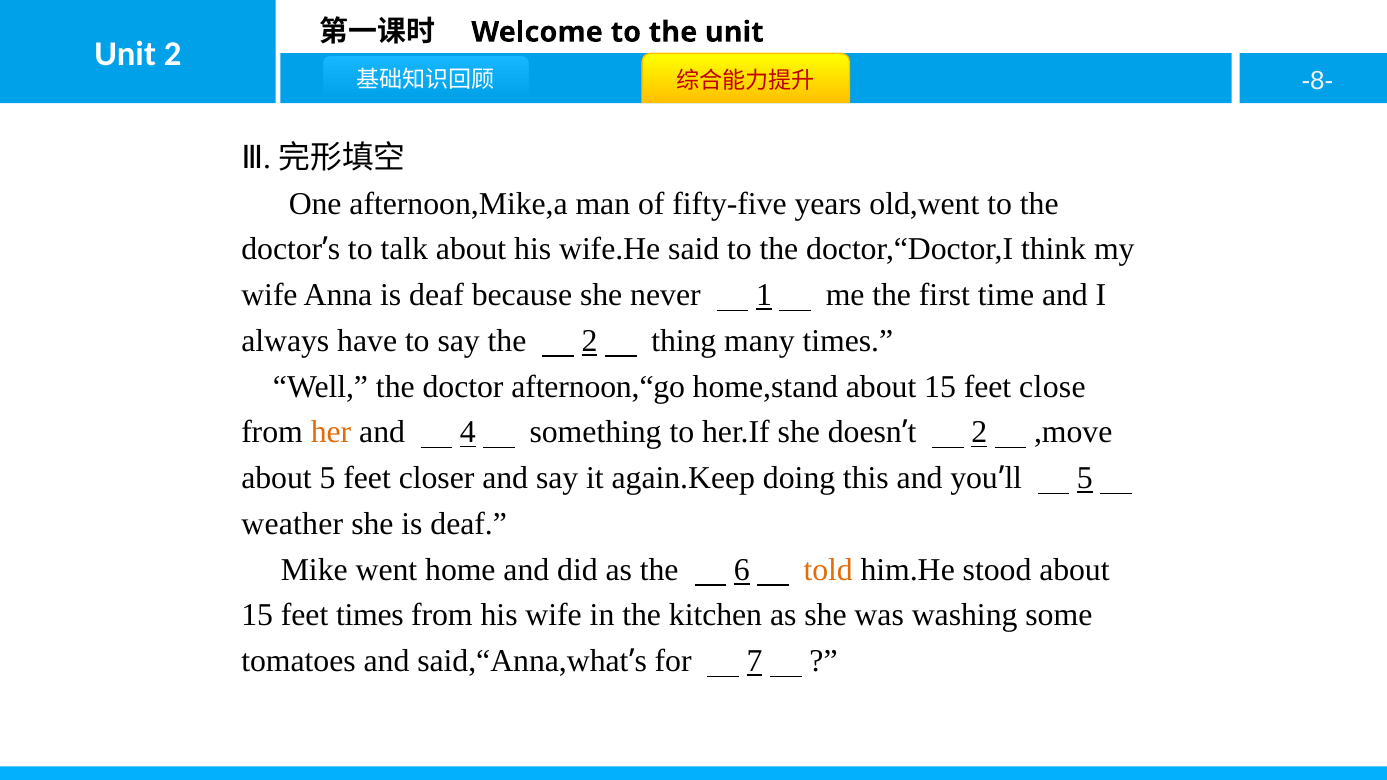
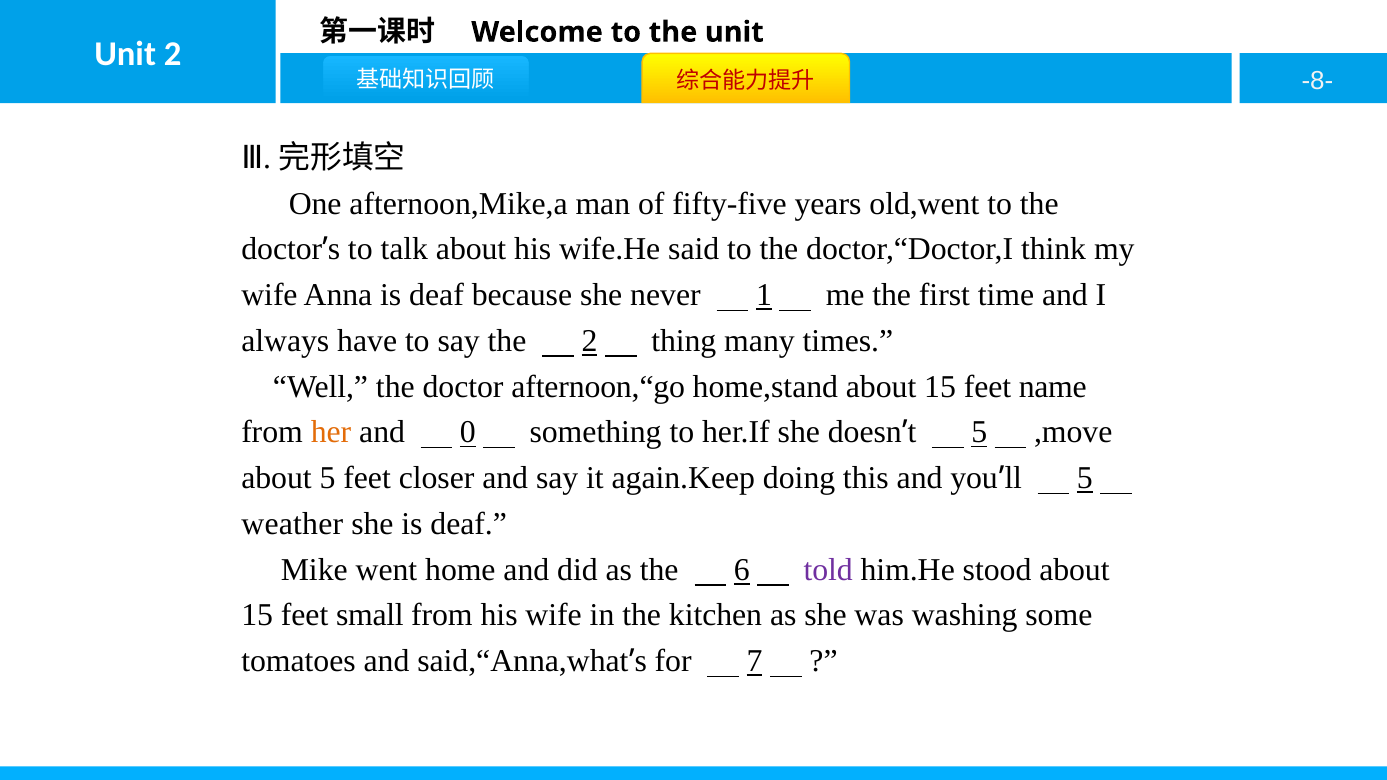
close: close -> name
4: 4 -> 0
2 at (979, 433): 2 -> 5
told colour: orange -> purple
feet times: times -> small
